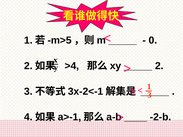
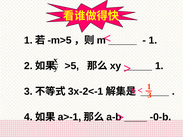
0 at (153, 40): 0 -> 1
>4: >4 -> >5
2 at (159, 66): 2 -> 1
-2-b: -2-b -> -0-b
